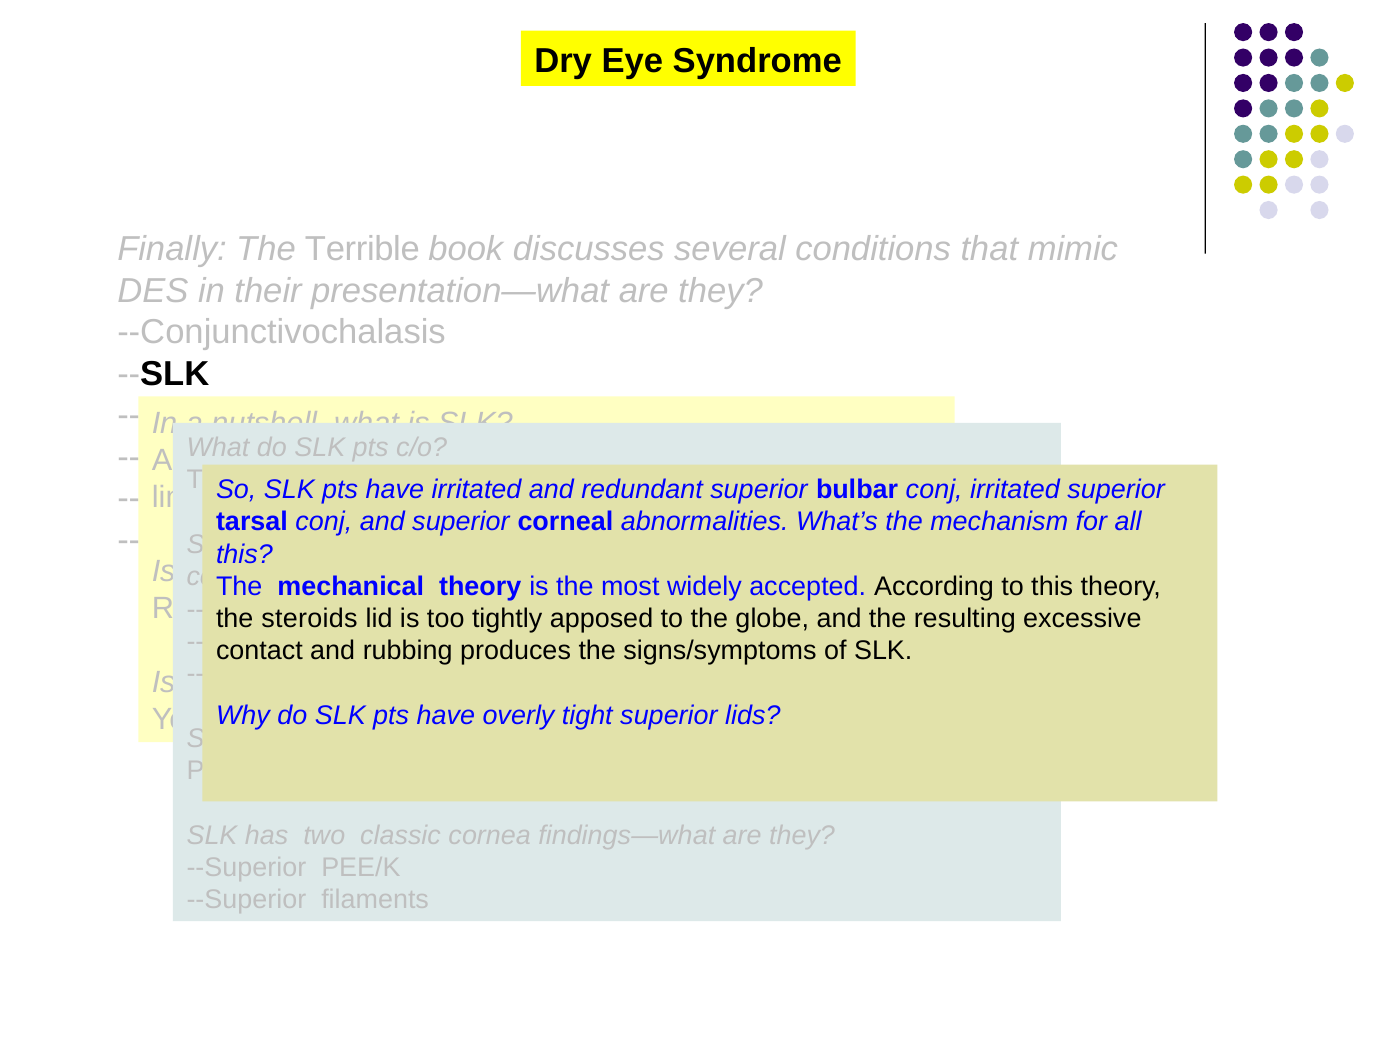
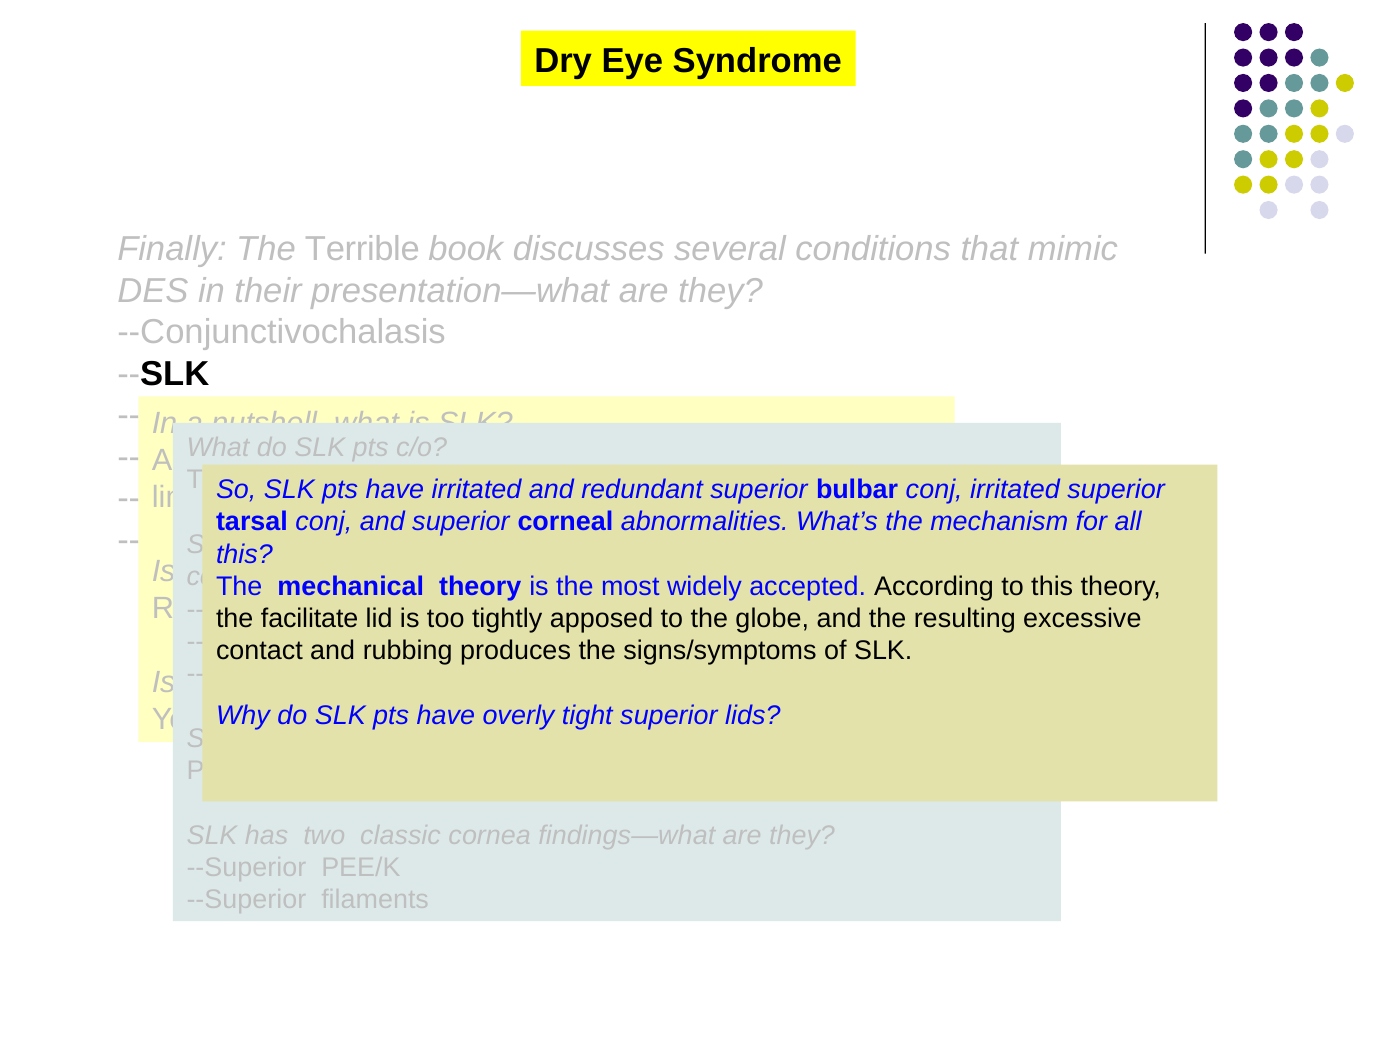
steroids: steroids -> facilitate
